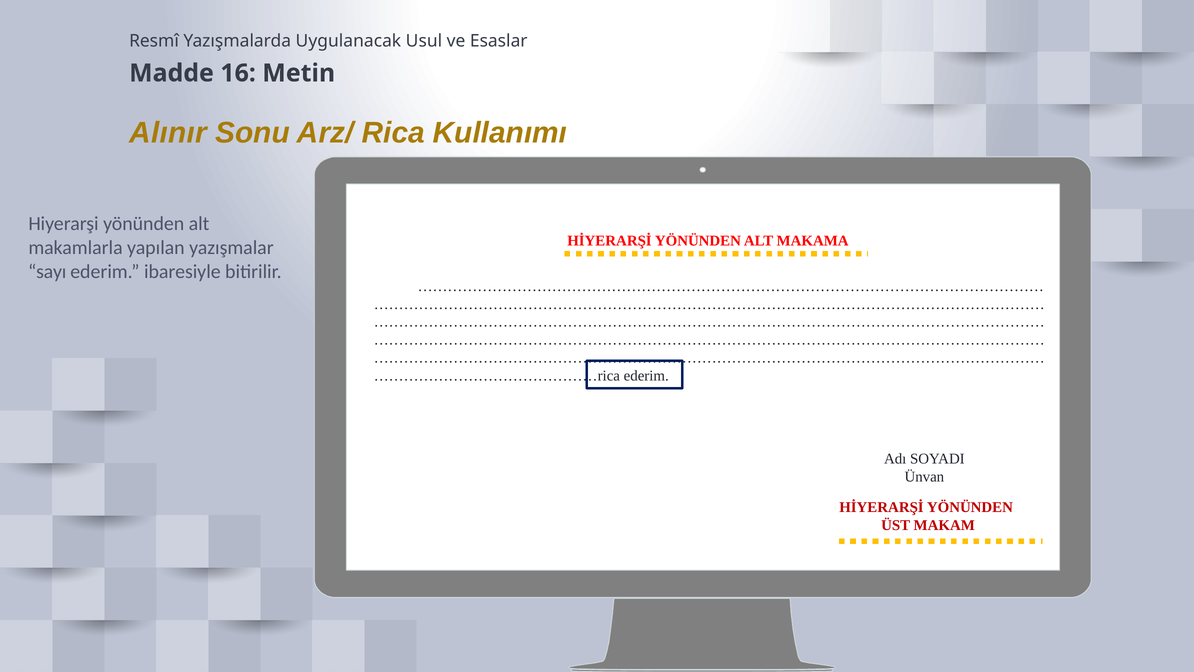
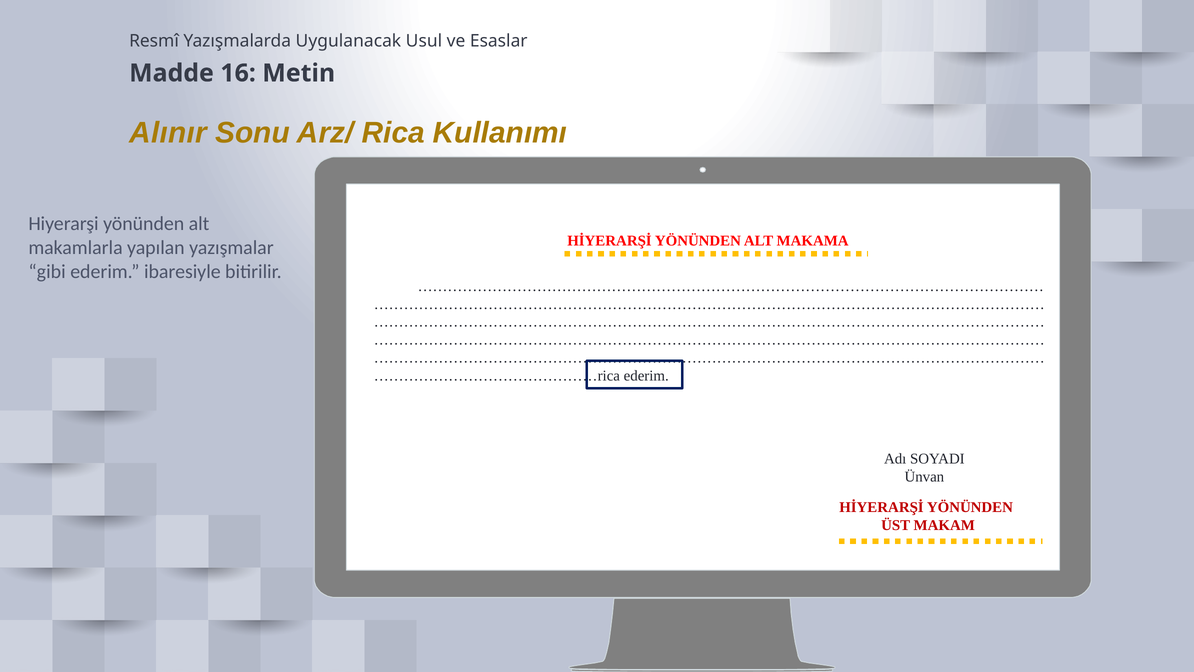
sayı: sayı -> gibi
